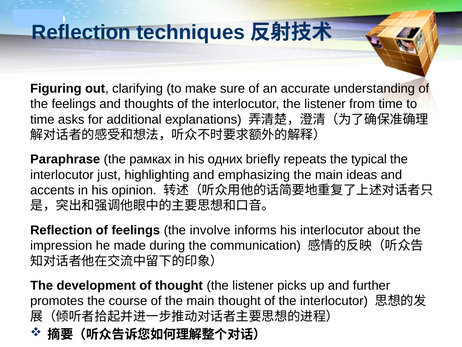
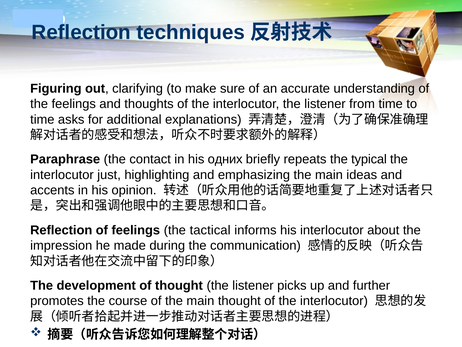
рамках: рамках -> contact
involve: involve -> tactical
